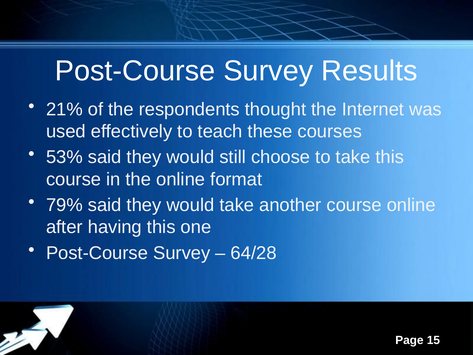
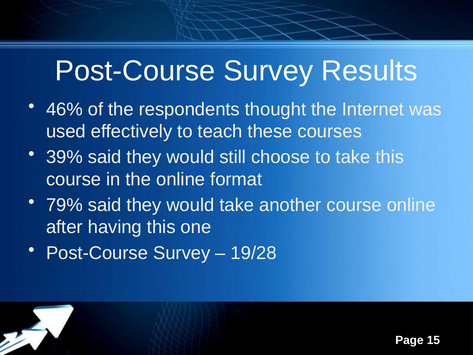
21%: 21% -> 46%
53%: 53% -> 39%
64/28: 64/28 -> 19/28
